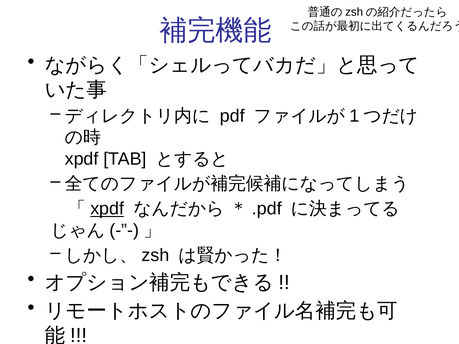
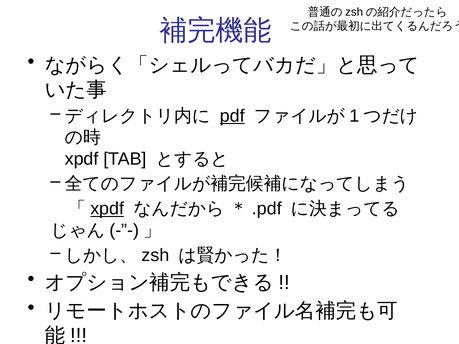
pdf underline: none -> present
